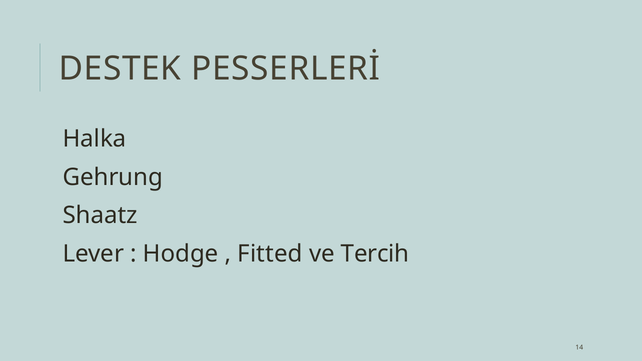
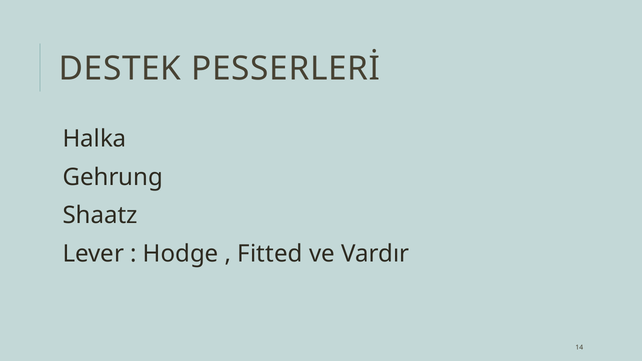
Tercih: Tercih -> Vardır
